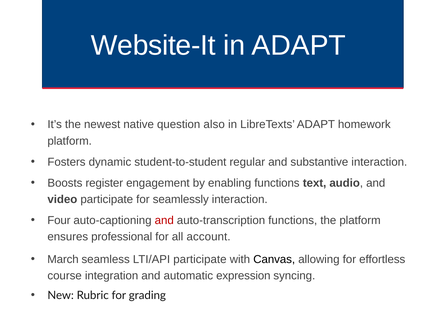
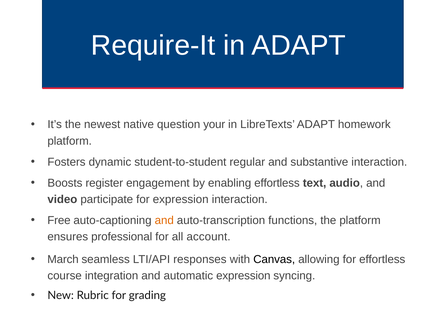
Website-It: Website-It -> Require-It
also: also -> your
enabling functions: functions -> effortless
for seamlessly: seamlessly -> expression
Four: Four -> Free
and at (164, 221) colour: red -> orange
LTI/API participate: participate -> responses
